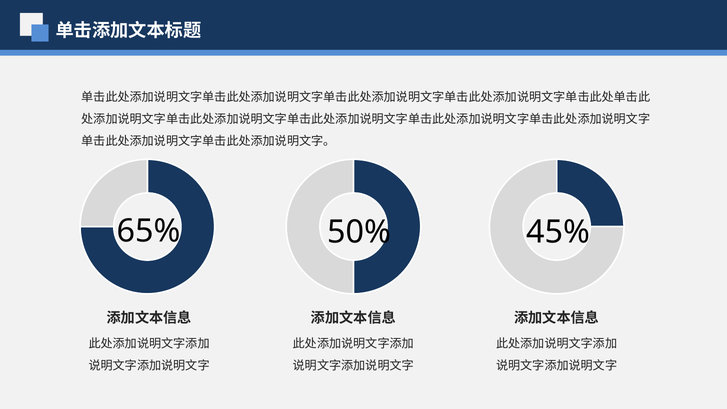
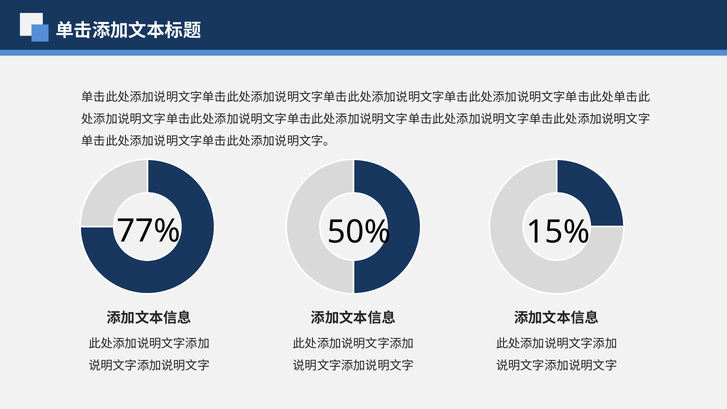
65%: 65% -> 77%
45%: 45% -> 15%
